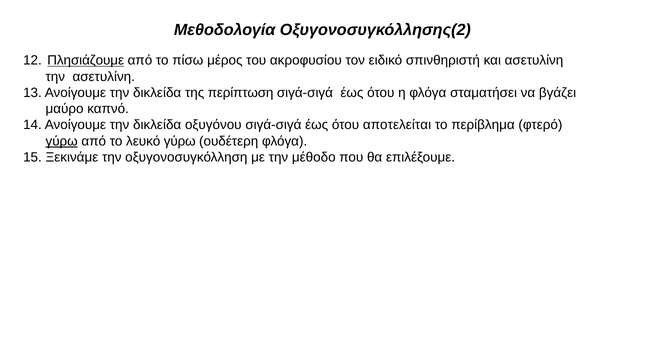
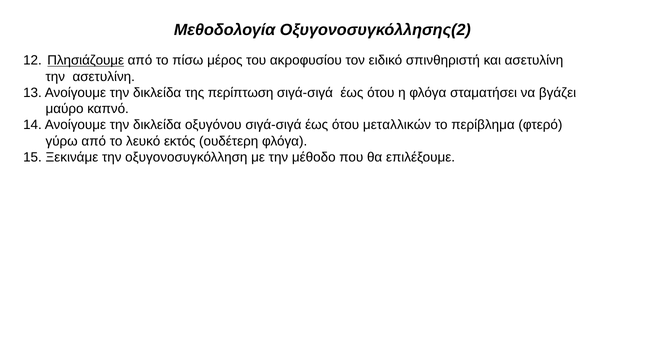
αποτελείται: αποτελείται -> μεταλλικών
γύρω at (62, 141) underline: present -> none
λευκό γύρω: γύρω -> εκτός
